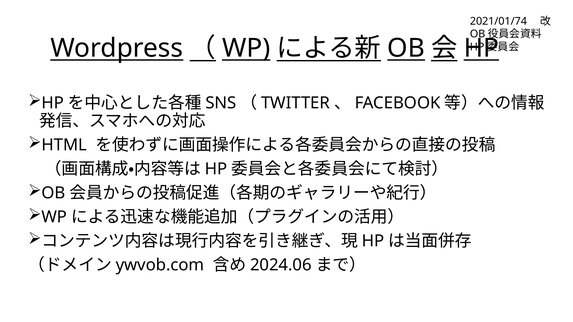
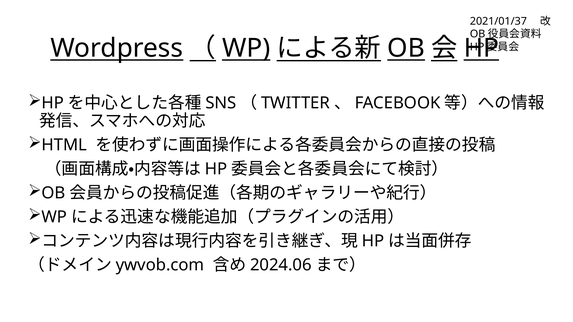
2021/01/74: 2021/01/74 -> 2021/01/37
